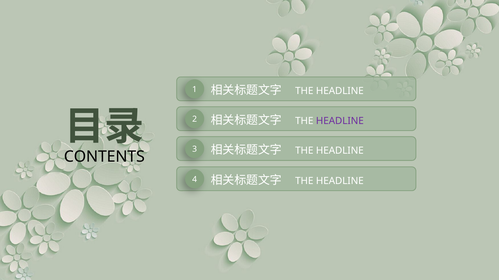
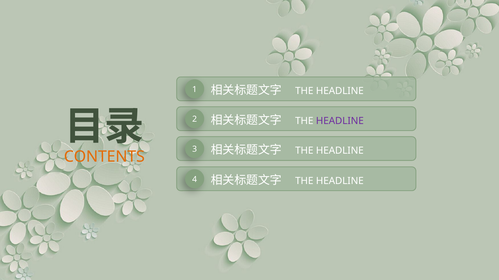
CONTENTS colour: black -> orange
